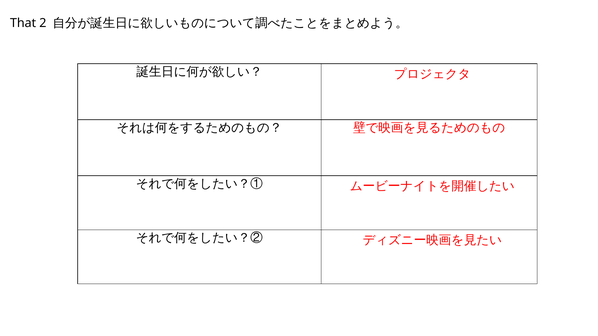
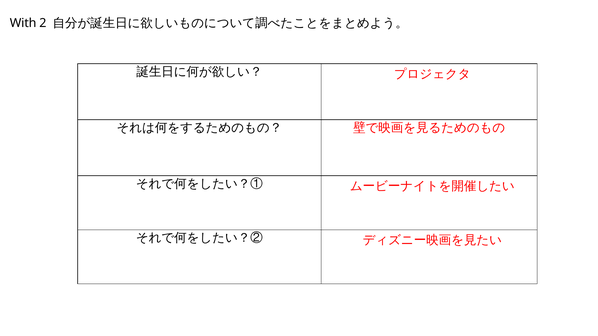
That: That -> With
